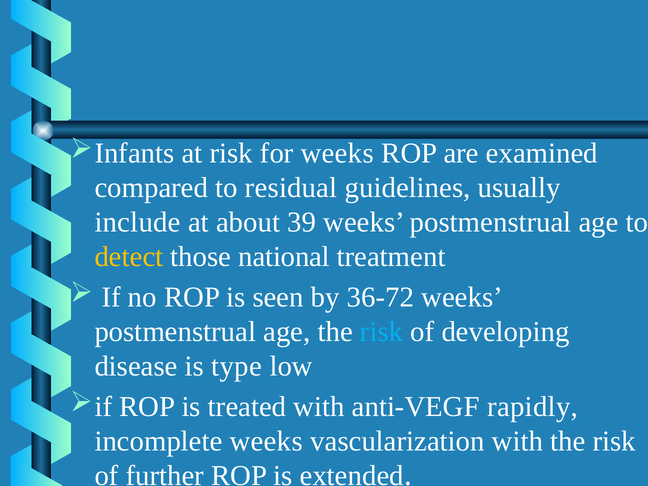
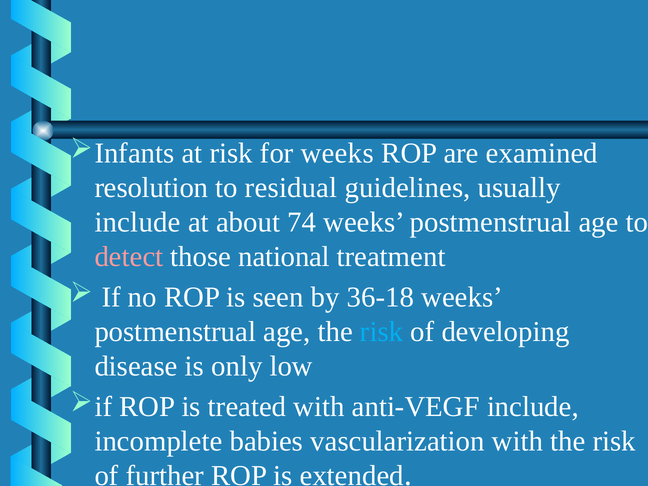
compared: compared -> resolution
39: 39 -> 74
detect colour: yellow -> pink
36-72: 36-72 -> 36-18
type: type -> only
anti-VEGF rapidly: rapidly -> include
incomplete weeks: weeks -> babies
